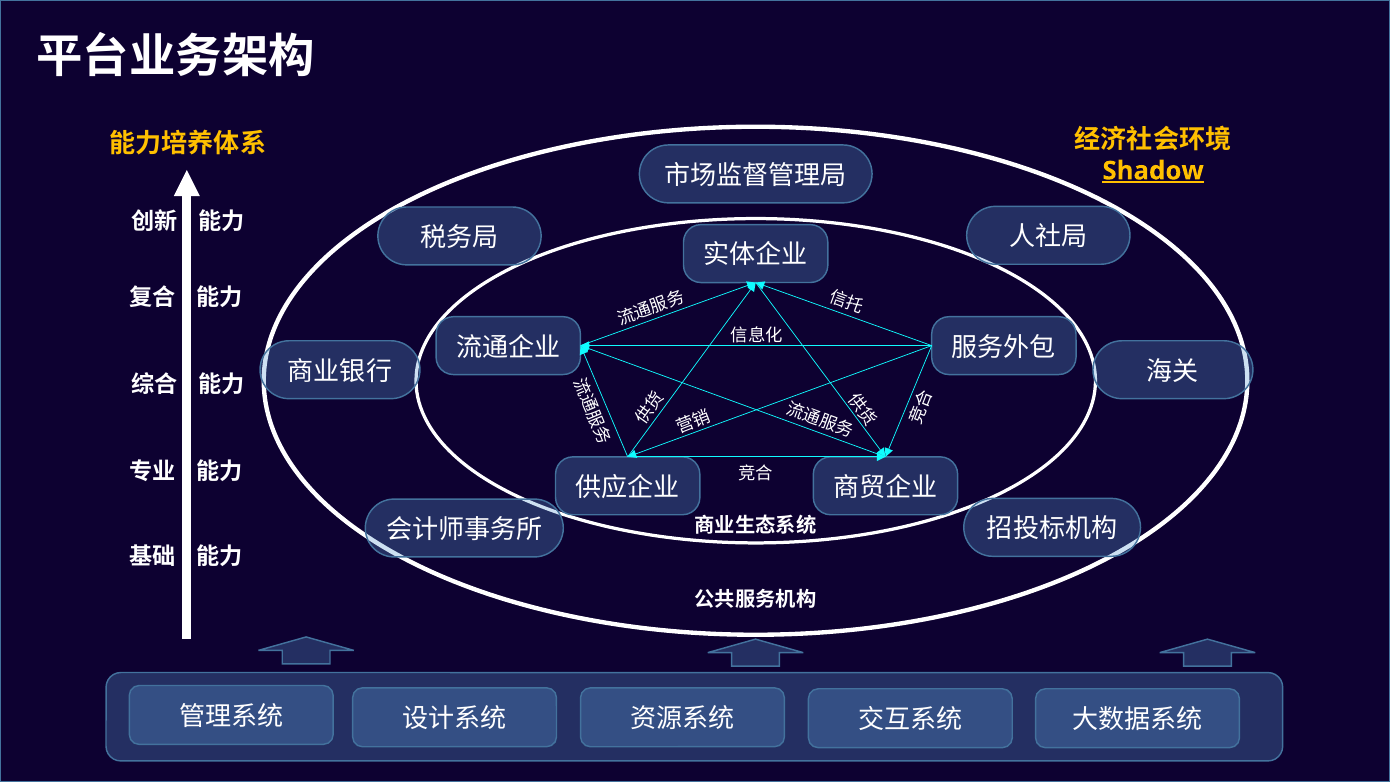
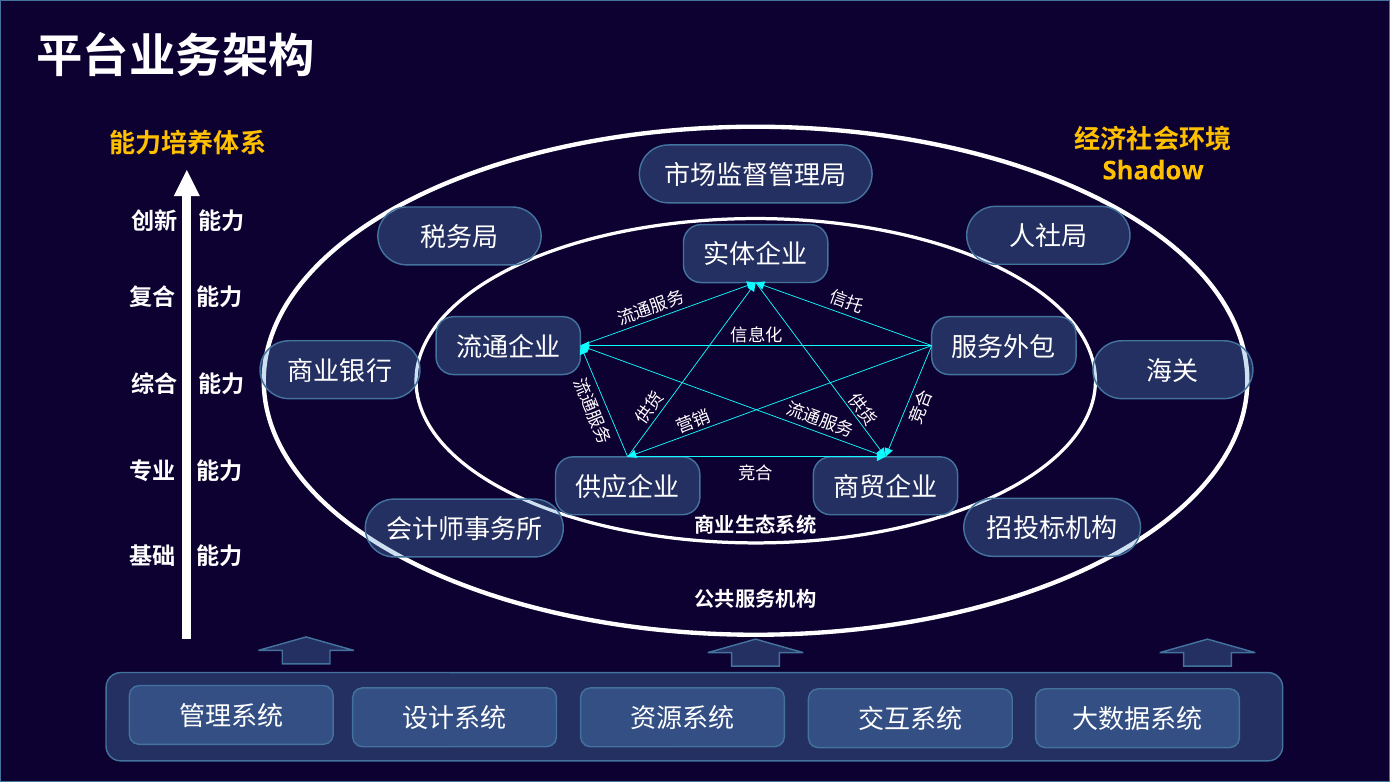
Shadow underline: present -> none
